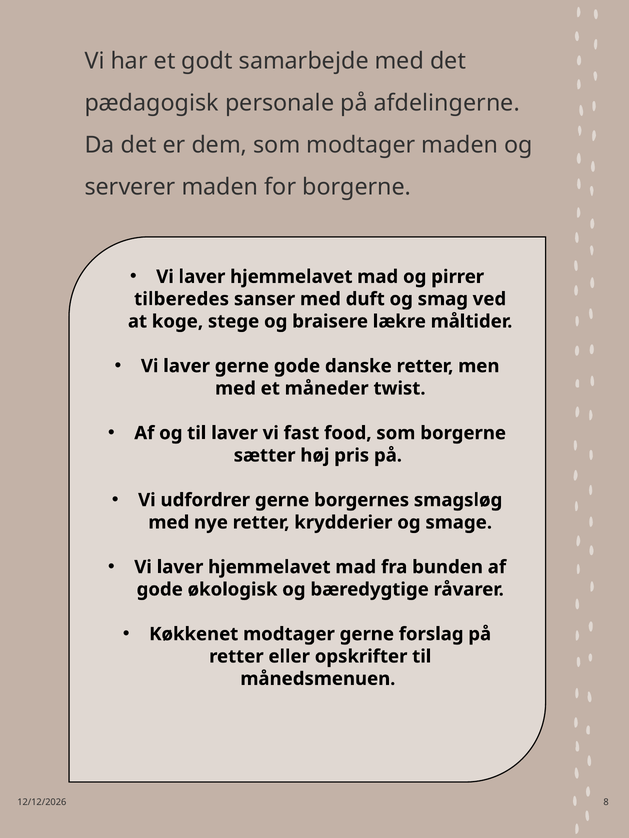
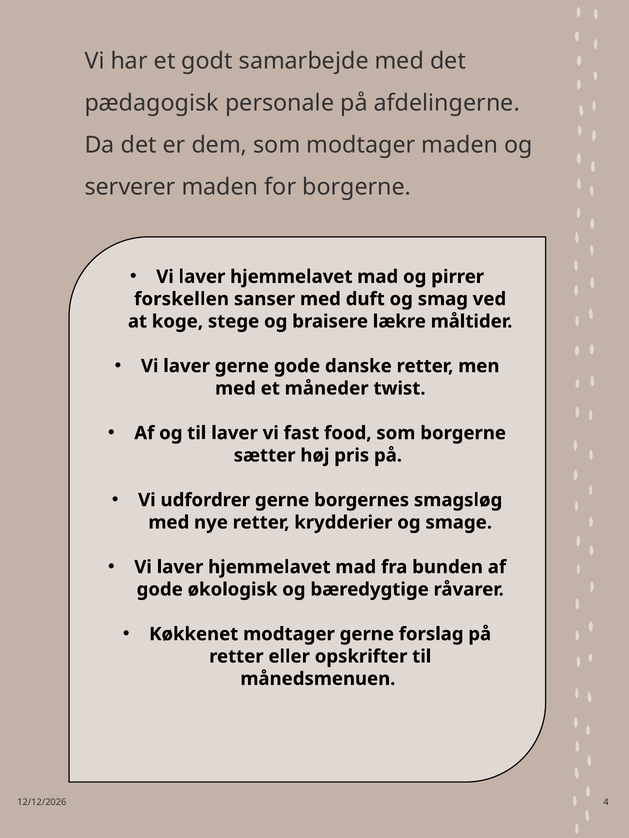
tilberedes: tilberedes -> forskellen
8: 8 -> 4
